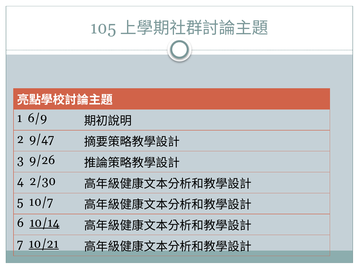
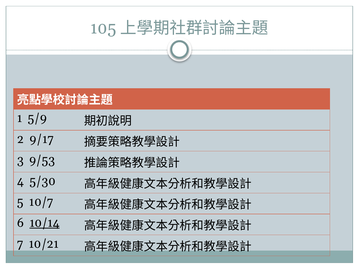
6/9: 6/9 -> 5/9
9/47: 9/47 -> 9/17
9/26: 9/26 -> 9/53
2/30: 2/30 -> 5/30
10/21 underline: present -> none
